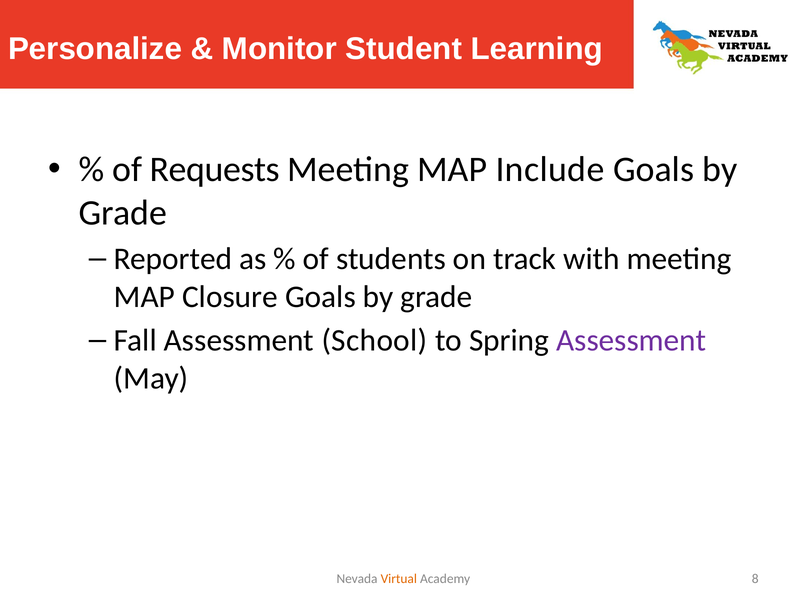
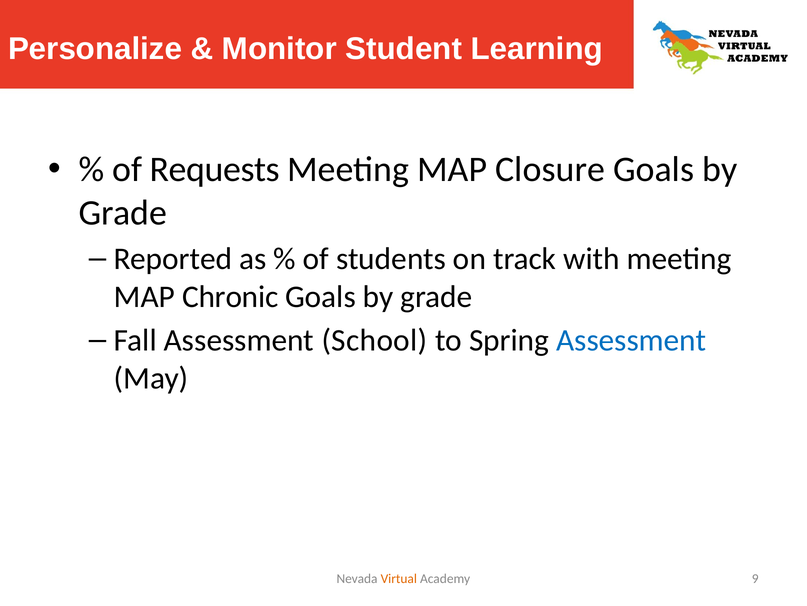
Include: Include -> Closure
Closure: Closure -> Chronic
Assessment at (631, 340) colour: purple -> blue
8: 8 -> 9
